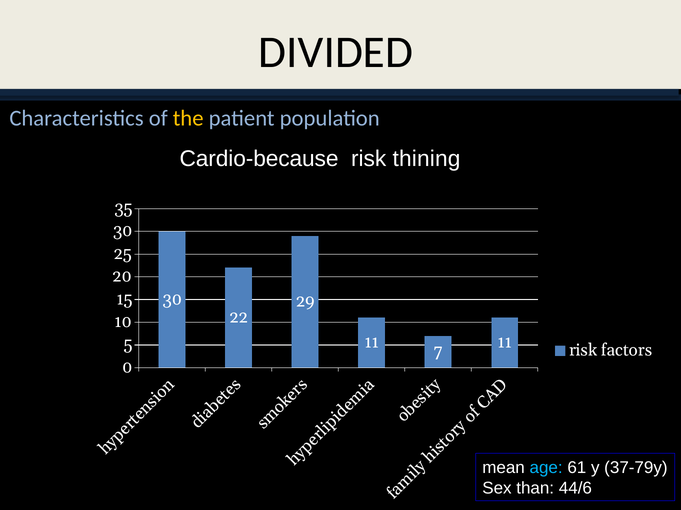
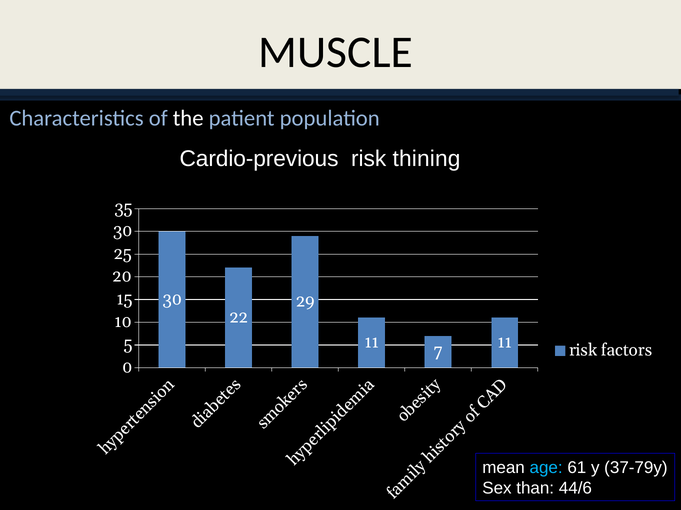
DIVIDED: DIVIDED -> MUSCLE
the colour: yellow -> white
Cardio-because: Cardio-because -> Cardio-previous
